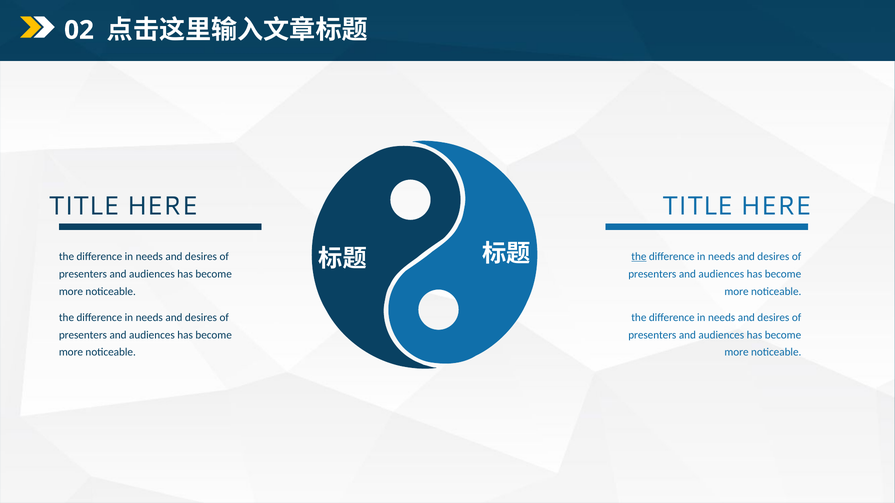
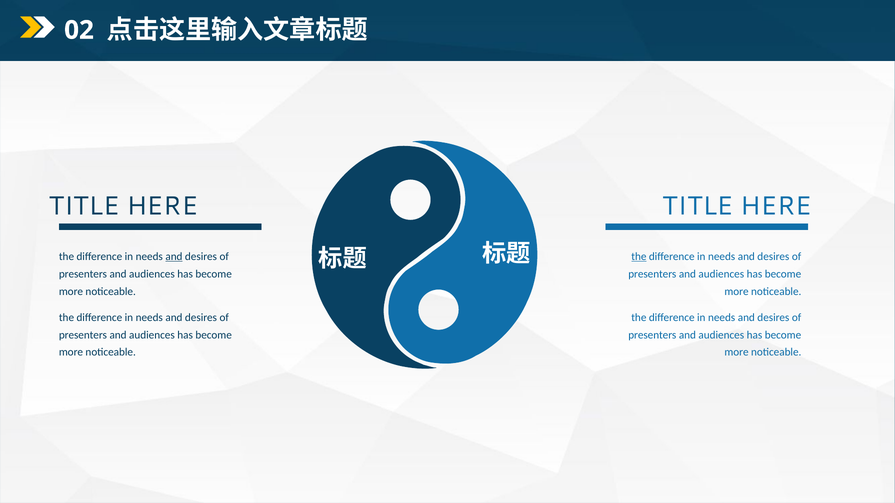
and at (174, 257) underline: none -> present
